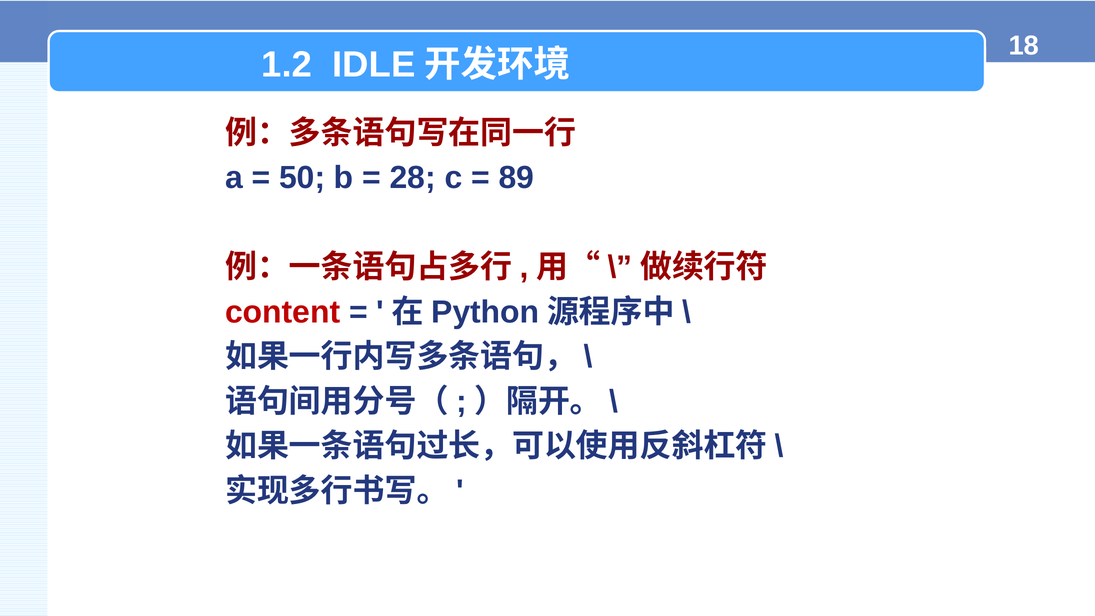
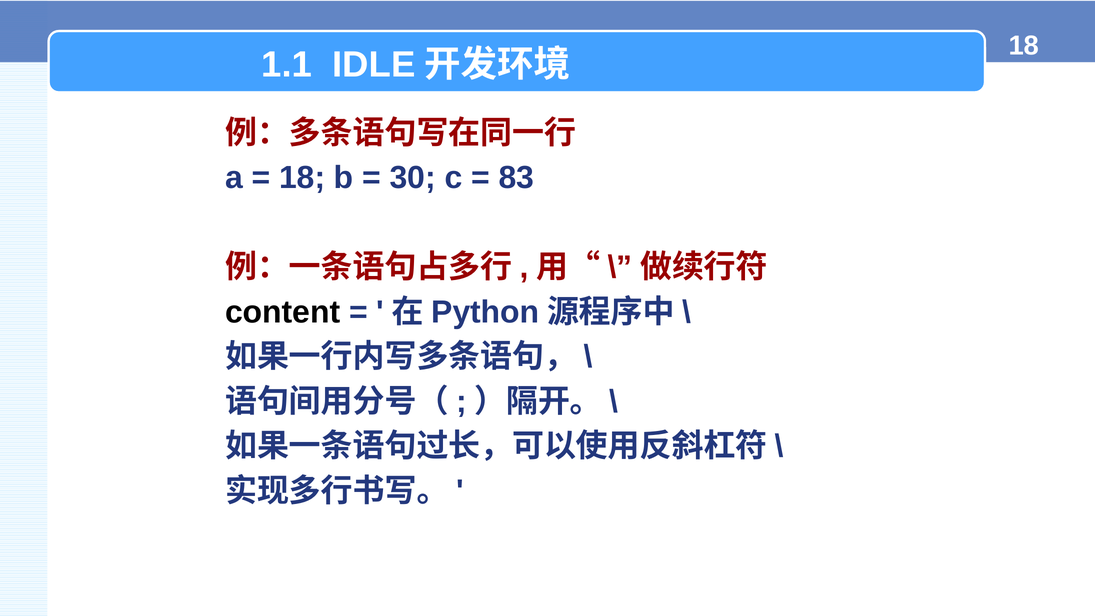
1.2: 1.2 -> 1.1
50 at (302, 178): 50 -> 18
28: 28 -> 30
89: 89 -> 83
content colour: red -> black
